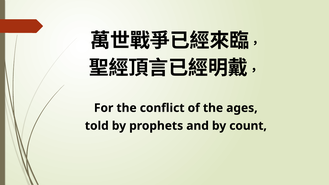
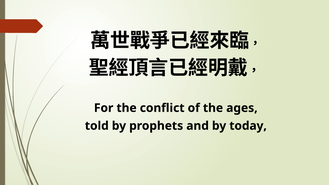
count: count -> today
